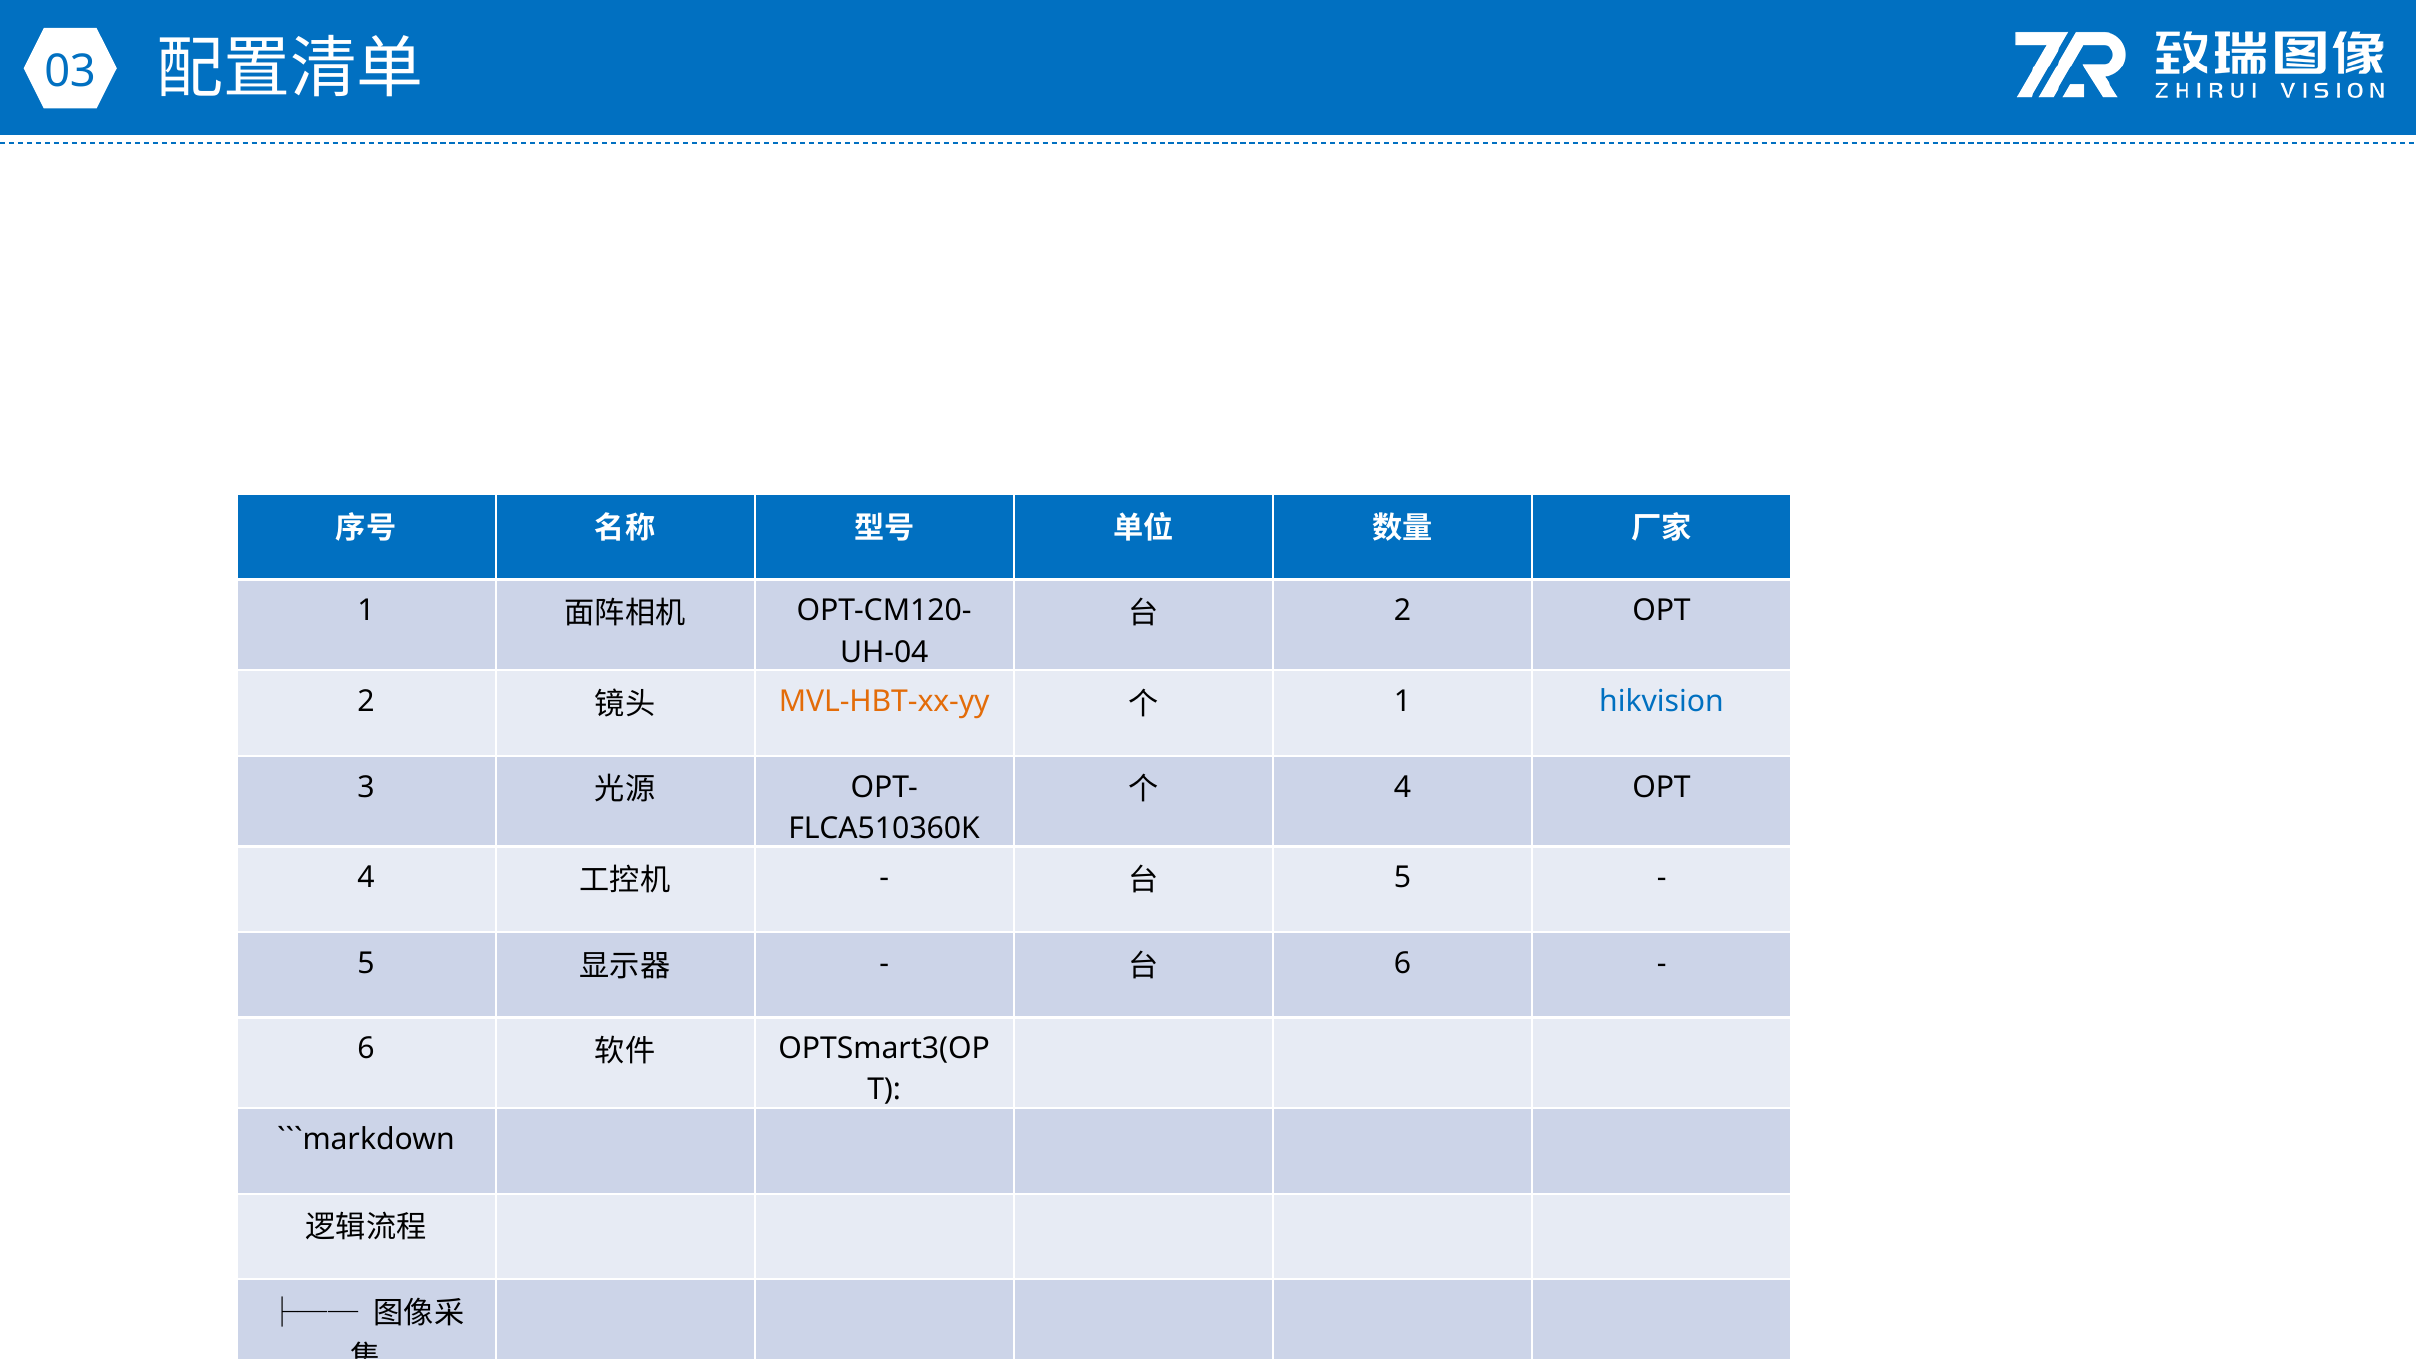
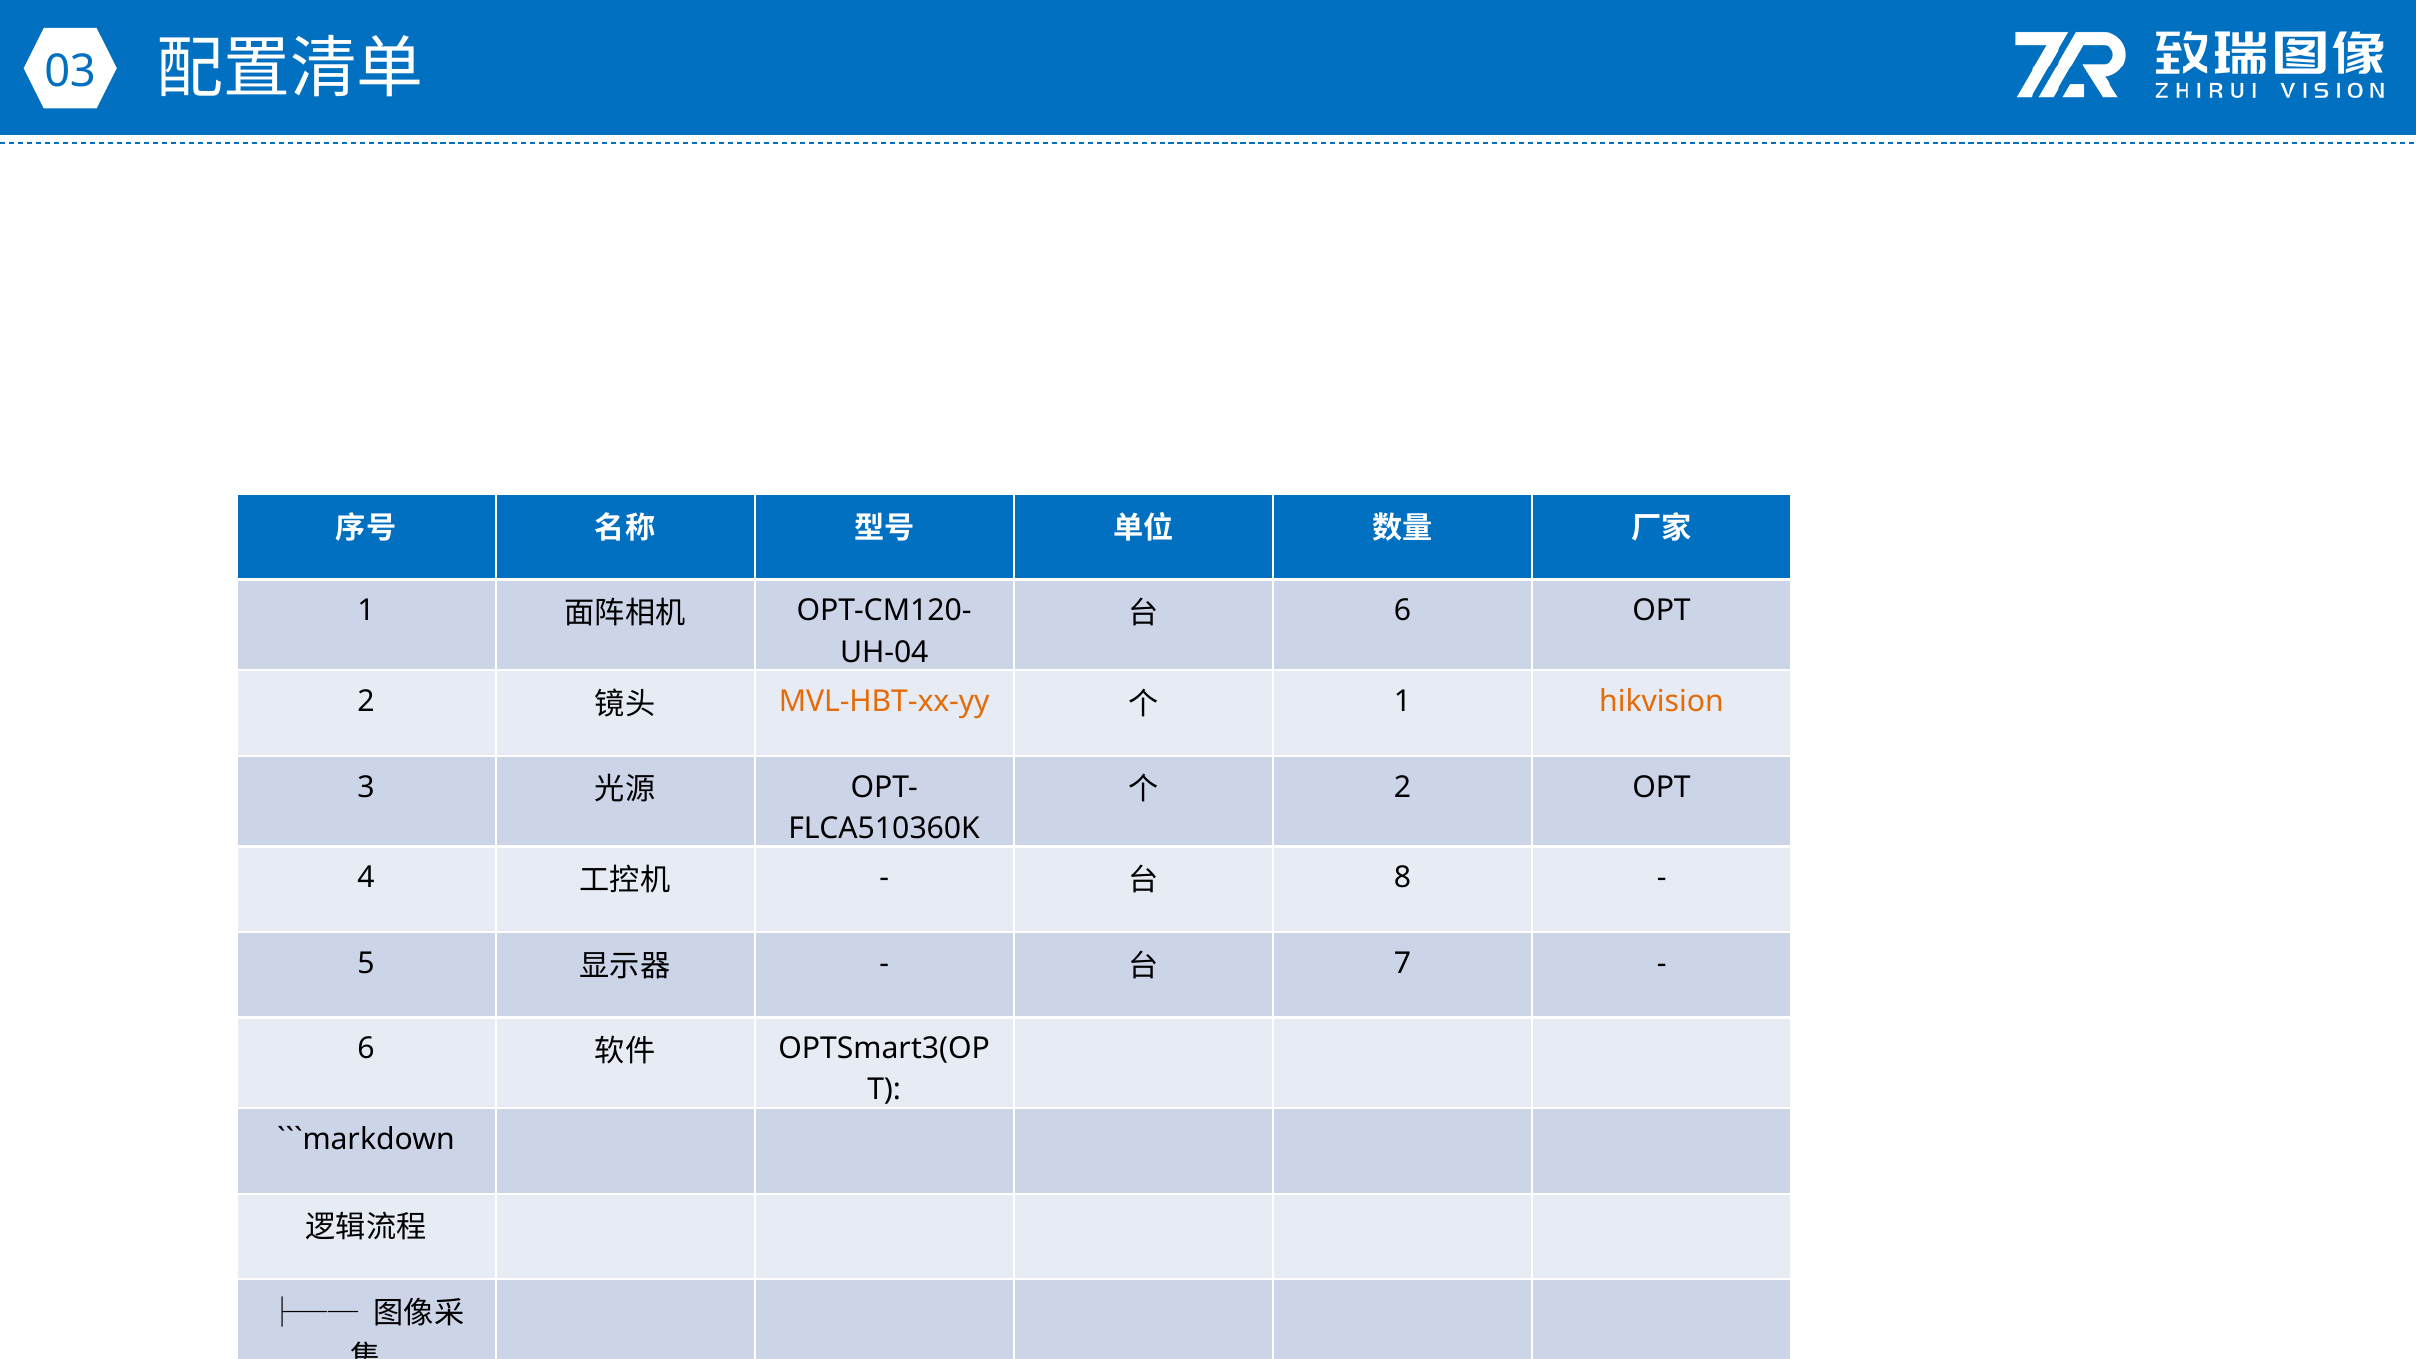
2 at (1403, 611): 2 -> 6
hikvision colour: blue -> orange
4 at (1403, 787): 4 -> 2
5 at (1403, 878): 5 -> 8
6 at (1403, 963): 6 -> 7
